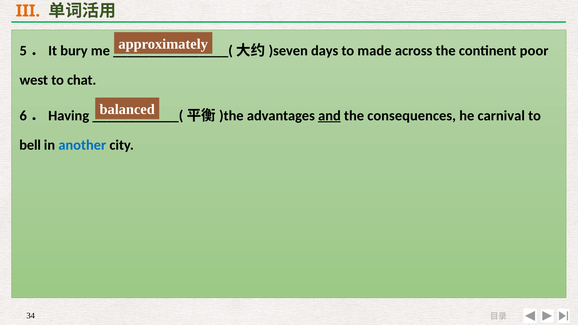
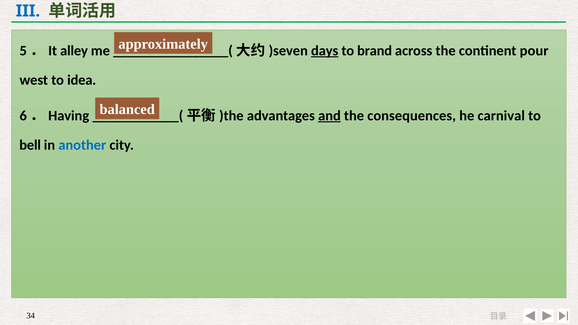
III colour: orange -> blue
bury: bury -> alley
days underline: none -> present
made: made -> brand
poor: poor -> pour
chat: chat -> idea
